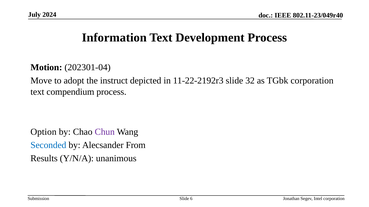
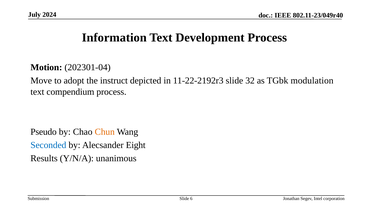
TGbk corporation: corporation -> modulation
Option: Option -> Pseudo
Chun colour: purple -> orange
From: From -> Eight
